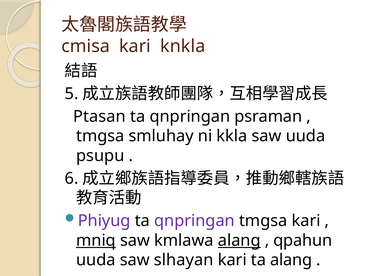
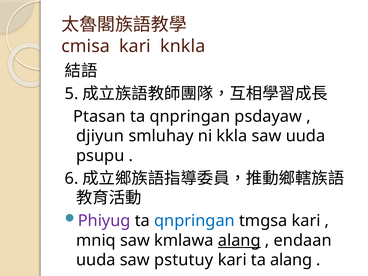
psraman: psraman -> psdayaw
tmgsa at (100, 136): tmgsa -> djiyun
qnpringan at (194, 221) colour: purple -> blue
mniq underline: present -> none
qpahun: qpahun -> endaan
slhayan: slhayan -> pstutuy
